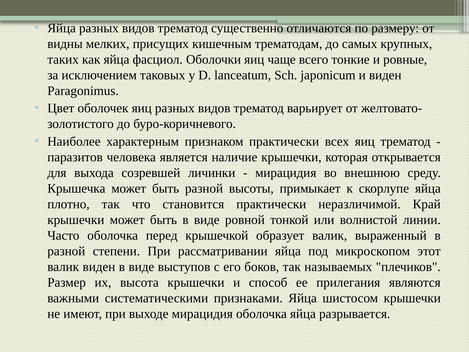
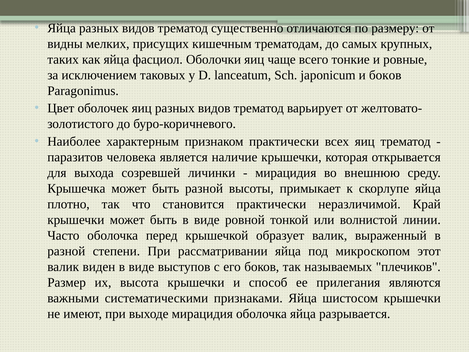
и виден: виден -> боков
